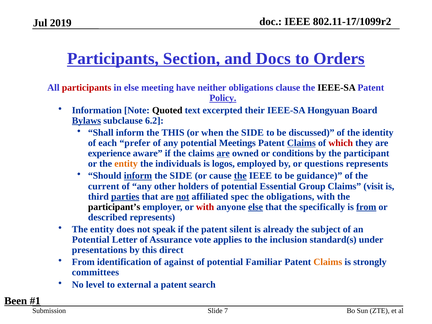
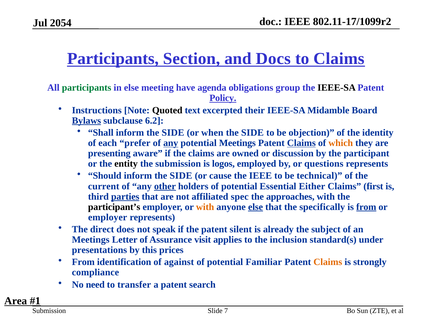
2019: 2019 -> 2054
to Orders: Orders -> Claims
participants at (87, 88) colour: red -> green
neither: neither -> agenda
clause: clause -> group
Information: Information -> Instructions
Hongyuan: Hongyuan -> Midamble
Shall inform the THIS: THIS -> SIDE
discussed: discussed -> objection
any at (171, 143) underline: none -> present
which colour: red -> orange
experience: experience -> presenting
are at (223, 153) underline: present -> none
conditions: conditions -> discussion
entity at (126, 164) colour: orange -> black
the individuals: individuals -> submission
inform at (138, 176) underline: present -> none
the at (240, 176) underline: present -> none
guidance: guidance -> technical
other underline: none -> present
Group: Group -> Either
visit: visit -> first
not at (183, 197) underline: present -> none
the obligations: obligations -> approaches
with at (205, 207) colour: red -> orange
described at (108, 217): described -> employer
entity at (102, 229): entity -> direct
Potential at (91, 240): Potential -> Meetings
vote: vote -> visit
direct: direct -> prices
committees: committees -> compliance
level: level -> need
external: external -> transfer
Been: Been -> Area
